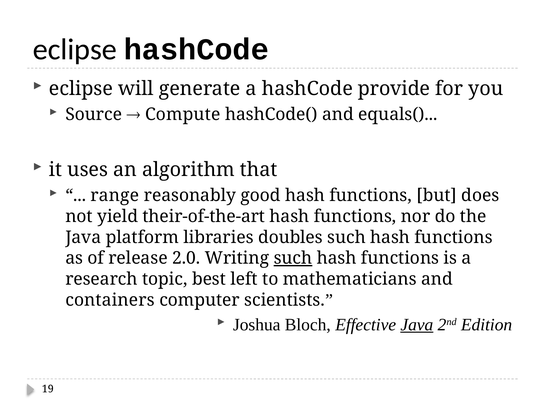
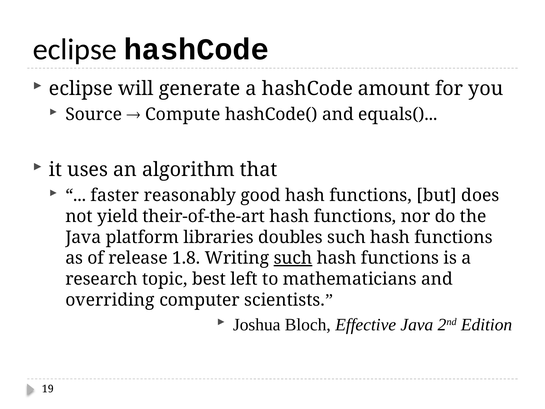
provide: provide -> amount
range: range -> faster
2.0: 2.0 -> 1.8
containers: containers -> overriding
Java at (417, 324) underline: present -> none
